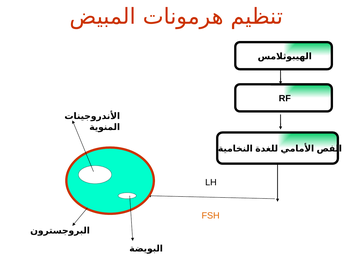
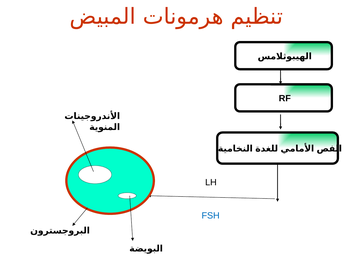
FSH colour: orange -> blue
